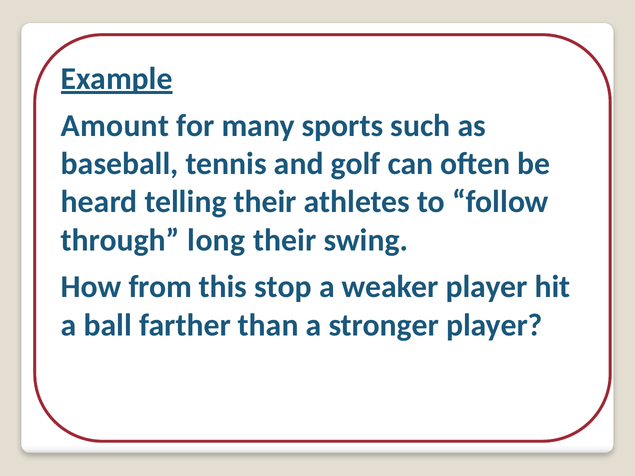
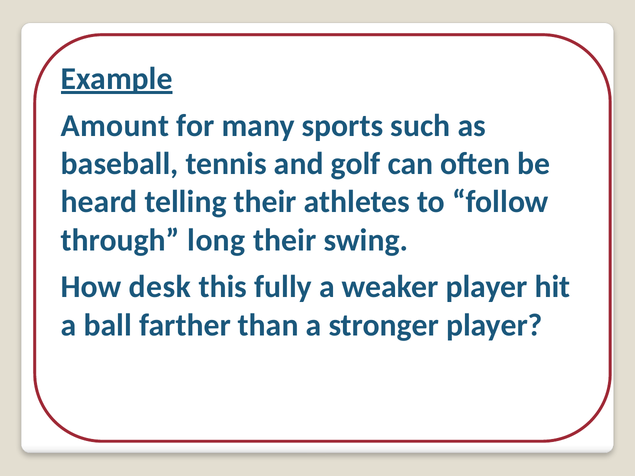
from: from -> desk
stop: stop -> fully
